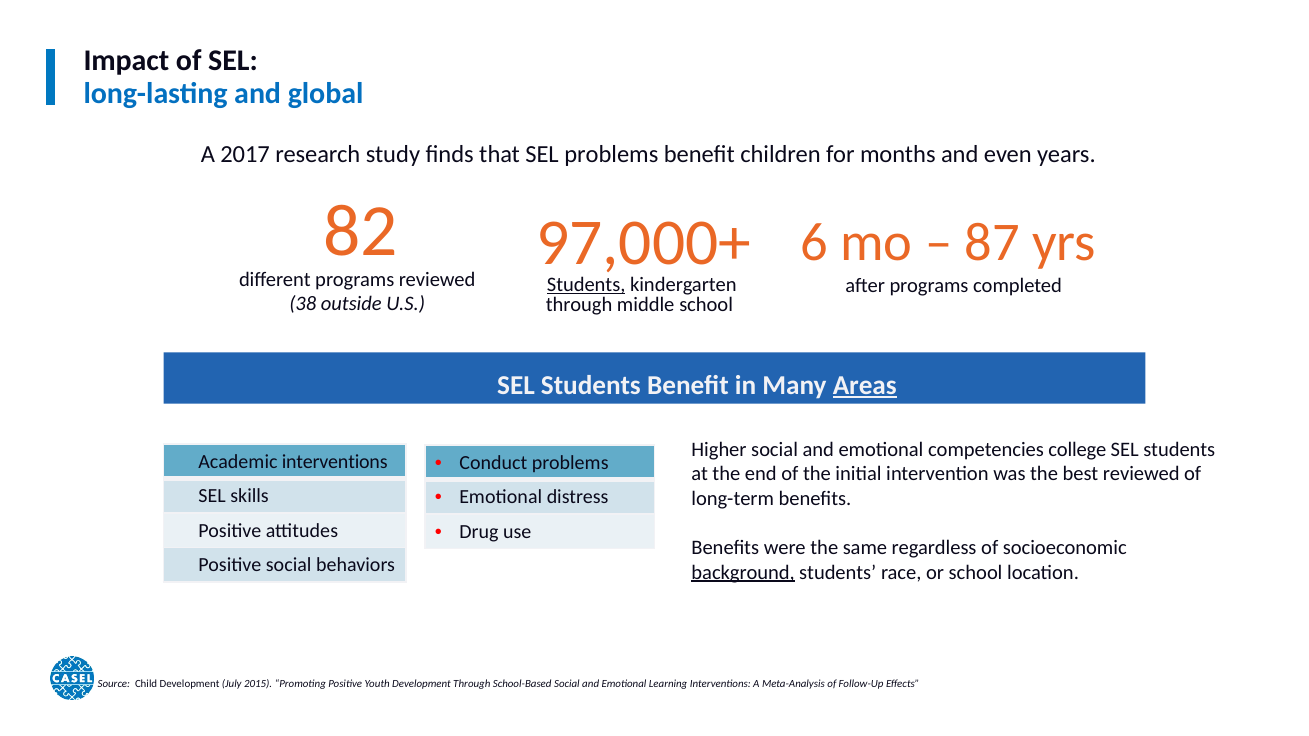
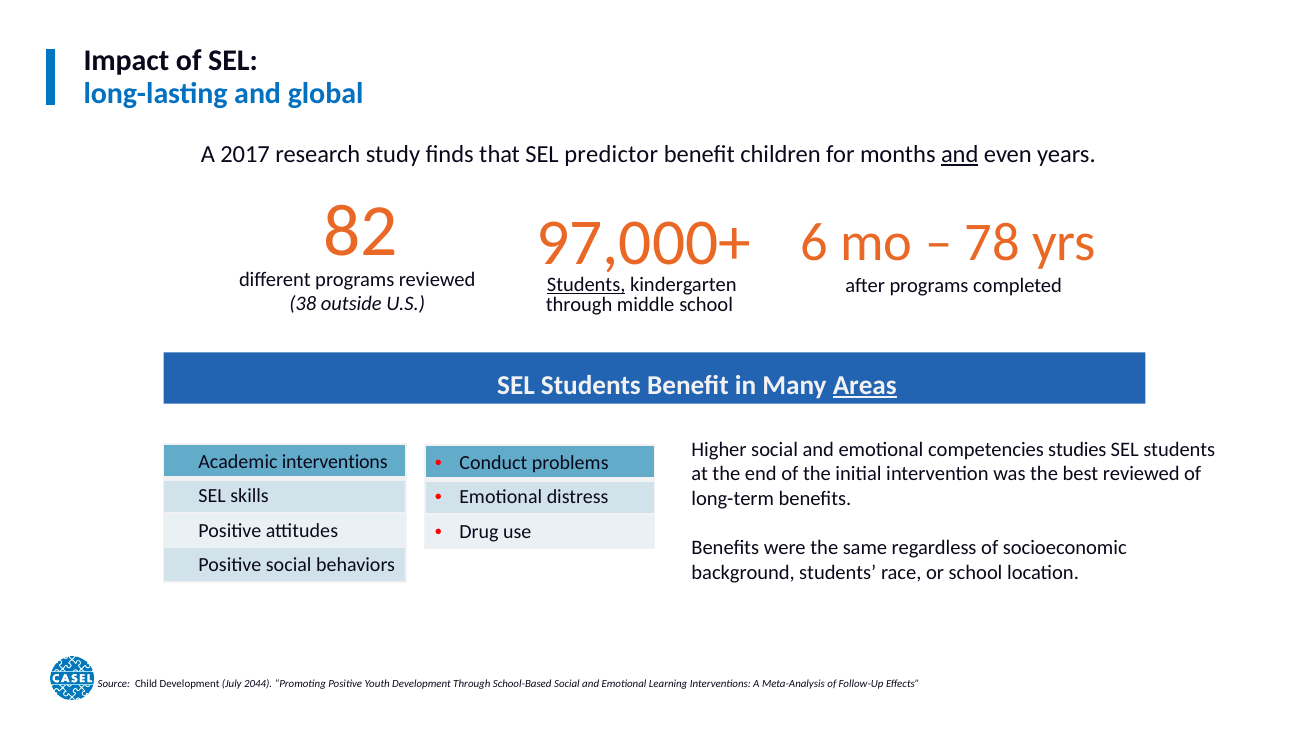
SEL problems: problems -> predictor
and at (960, 155) underline: none -> present
87: 87 -> 78
college: college -> studies
background underline: present -> none
2015: 2015 -> 2044
